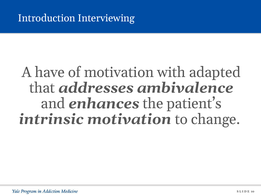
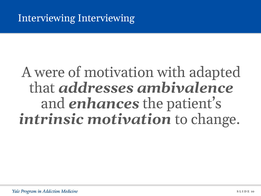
Introduction at (47, 18): Introduction -> Interviewing
have: have -> were
